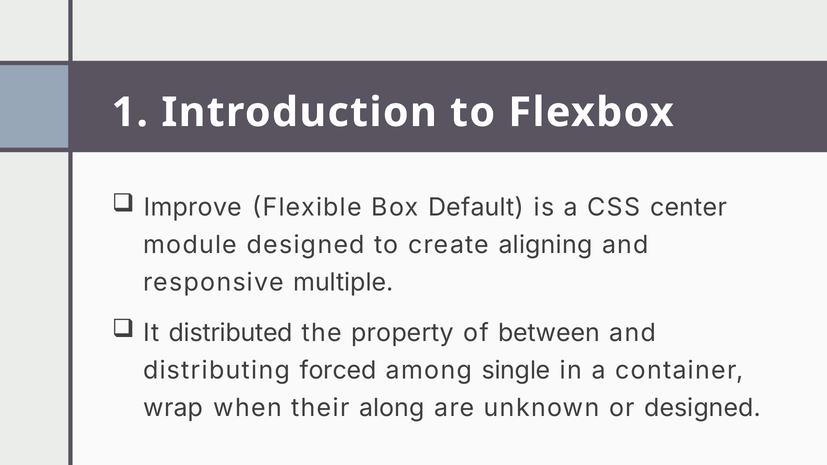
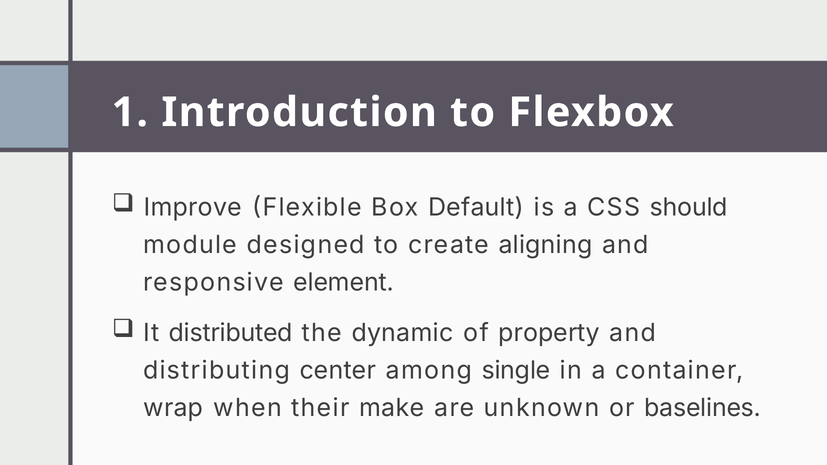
center: center -> should
multiple: multiple -> element
property: property -> dynamic
between: between -> property
forced: forced -> center
along: along -> make
or designed: designed -> baselines
